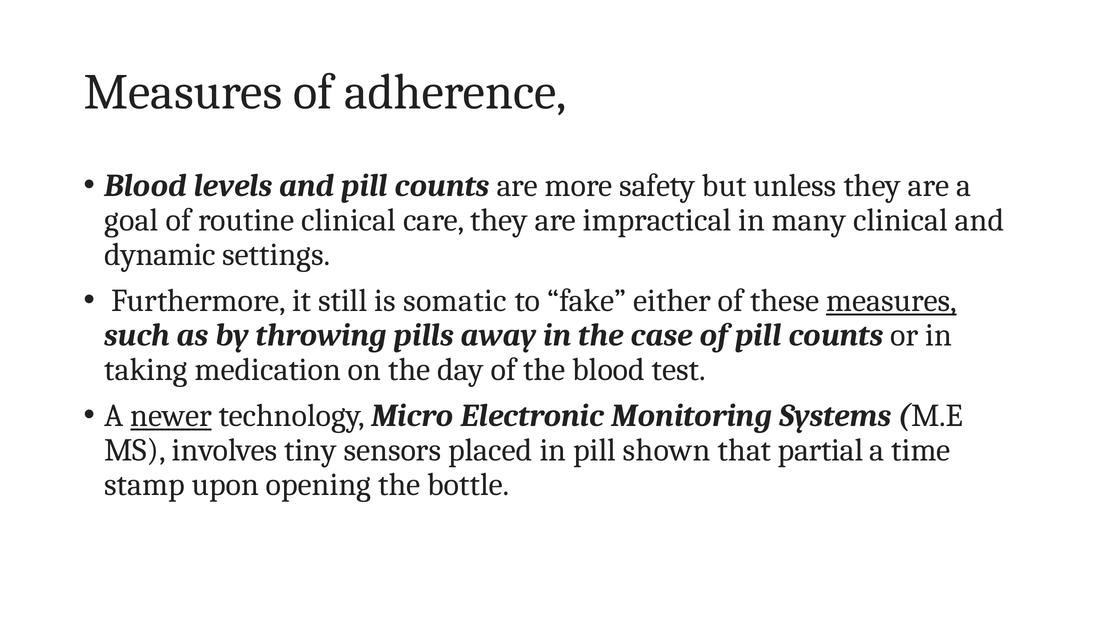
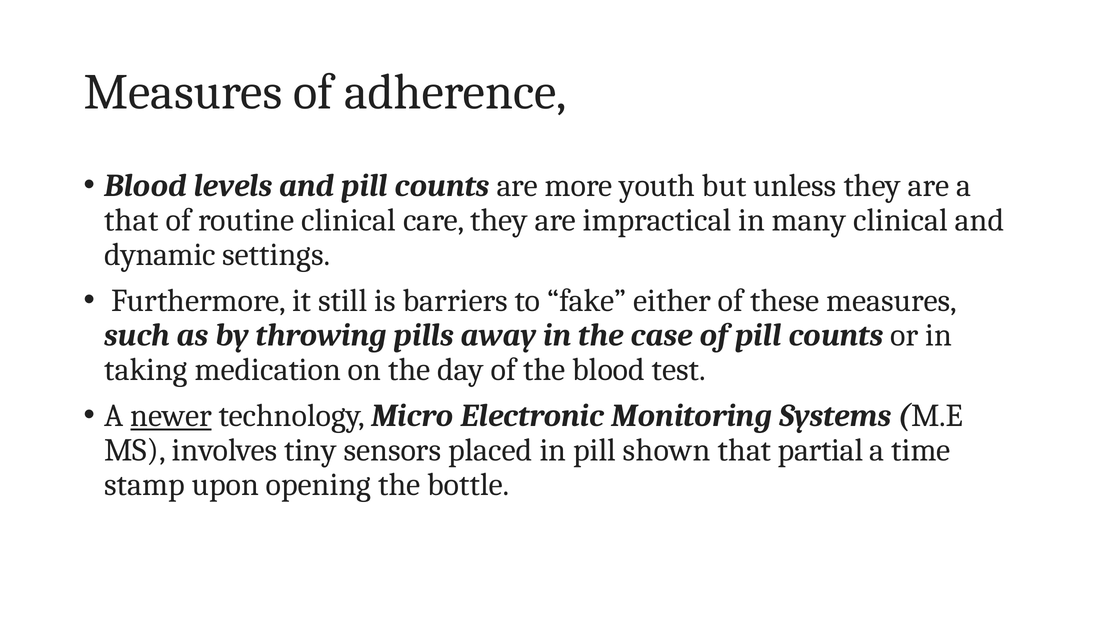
safety: safety -> youth
goal at (131, 220): goal -> that
somatic: somatic -> barriers
measures at (891, 301) underline: present -> none
